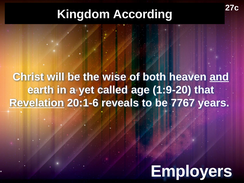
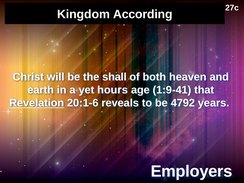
wise: wise -> shall
and underline: present -> none
called: called -> hours
1:9-20: 1:9-20 -> 1:9-41
7767: 7767 -> 4792
